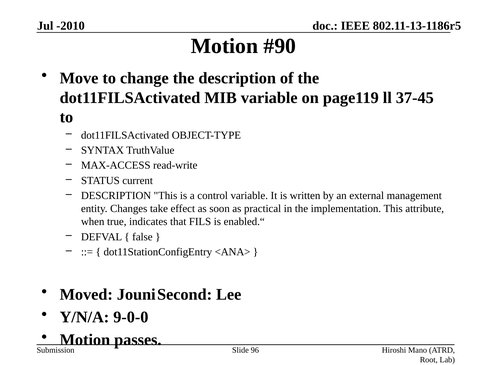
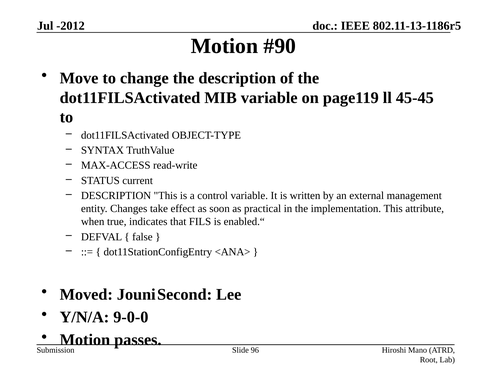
-2010: -2010 -> -2012
37-45: 37-45 -> 45-45
